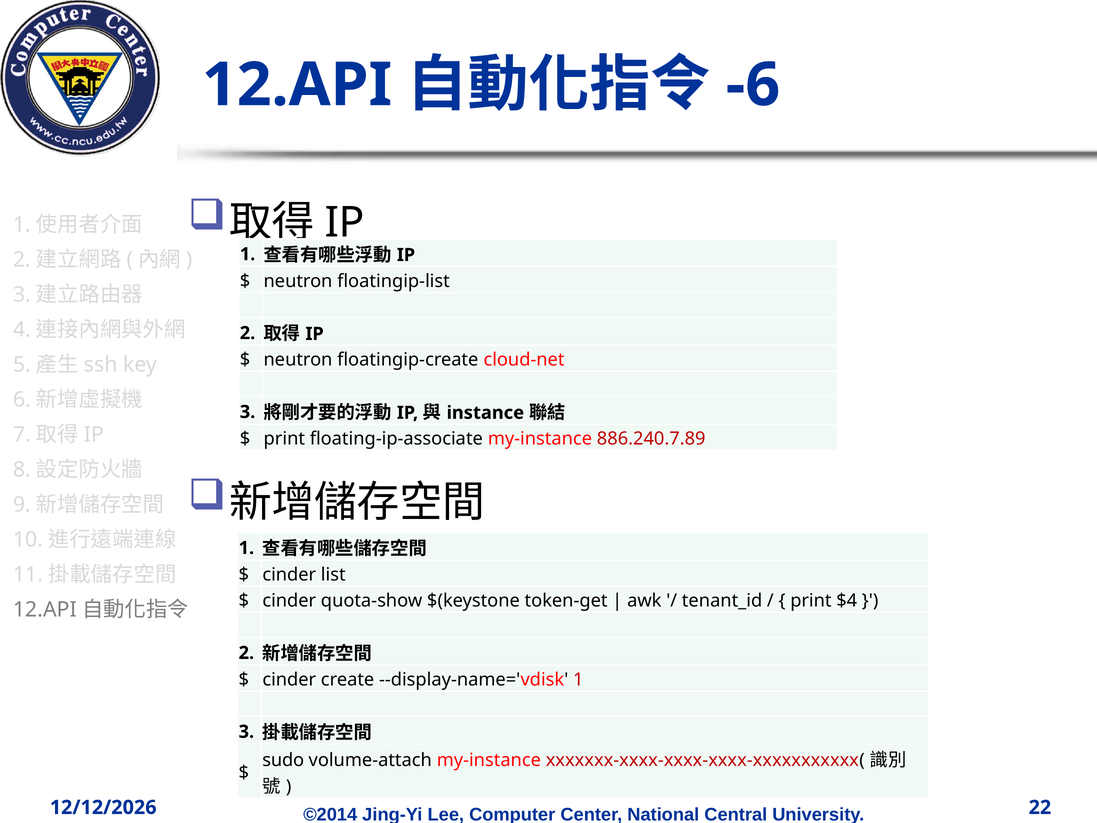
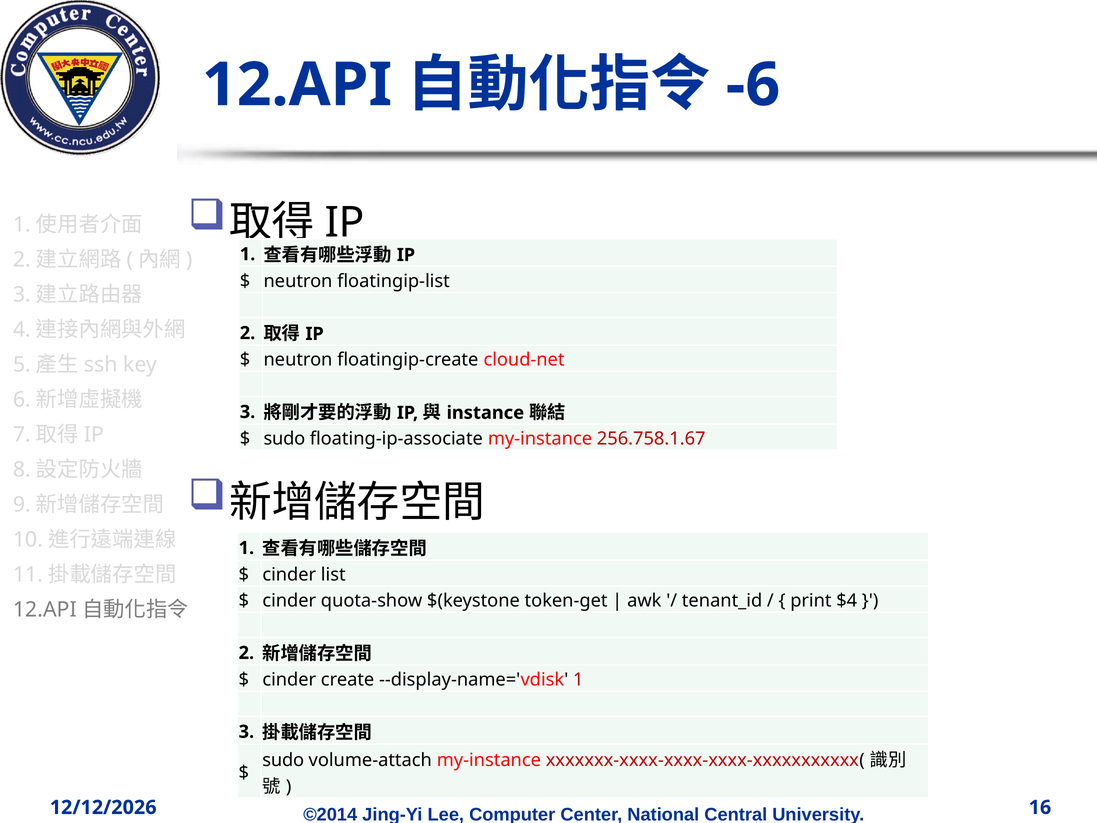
print at (284, 439): print -> sudo
886.240.7.89: 886.240.7.89 -> 256.758.1.67
22: 22 -> 16
